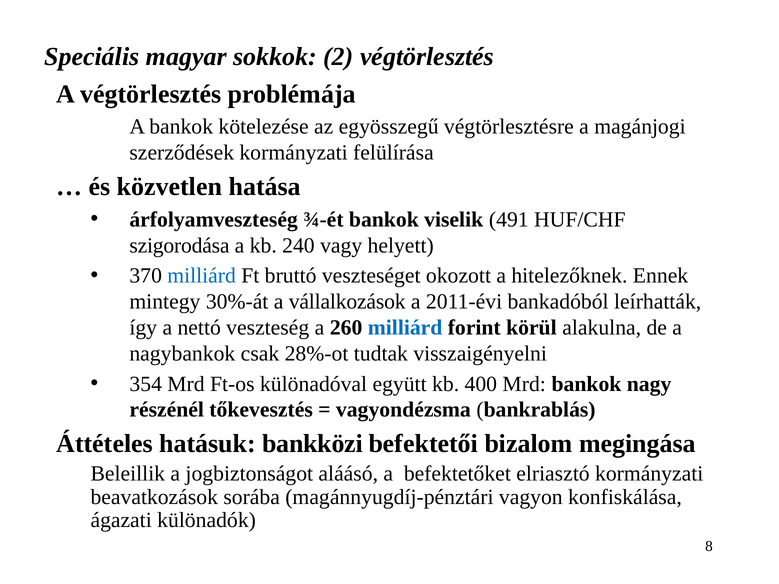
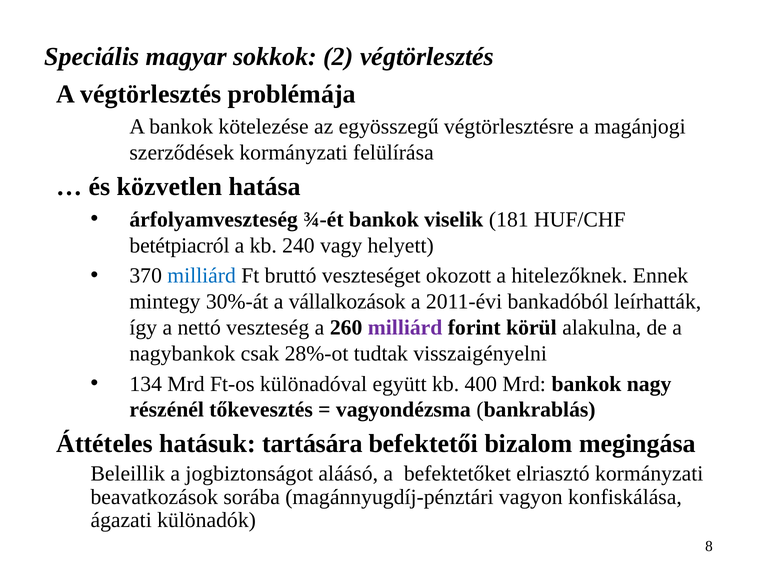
491: 491 -> 181
szigorodása: szigorodása -> betétpiacról
milliárd at (405, 328) colour: blue -> purple
354: 354 -> 134
bankközi: bankközi -> tartására
